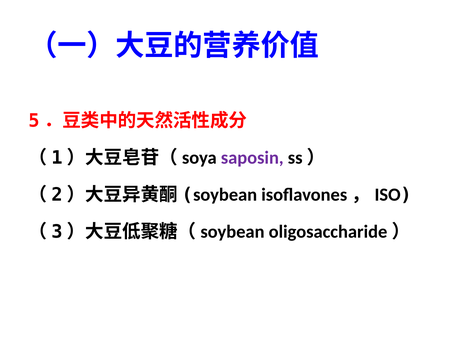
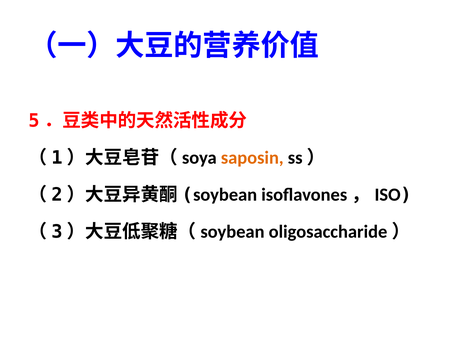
saposin colour: purple -> orange
